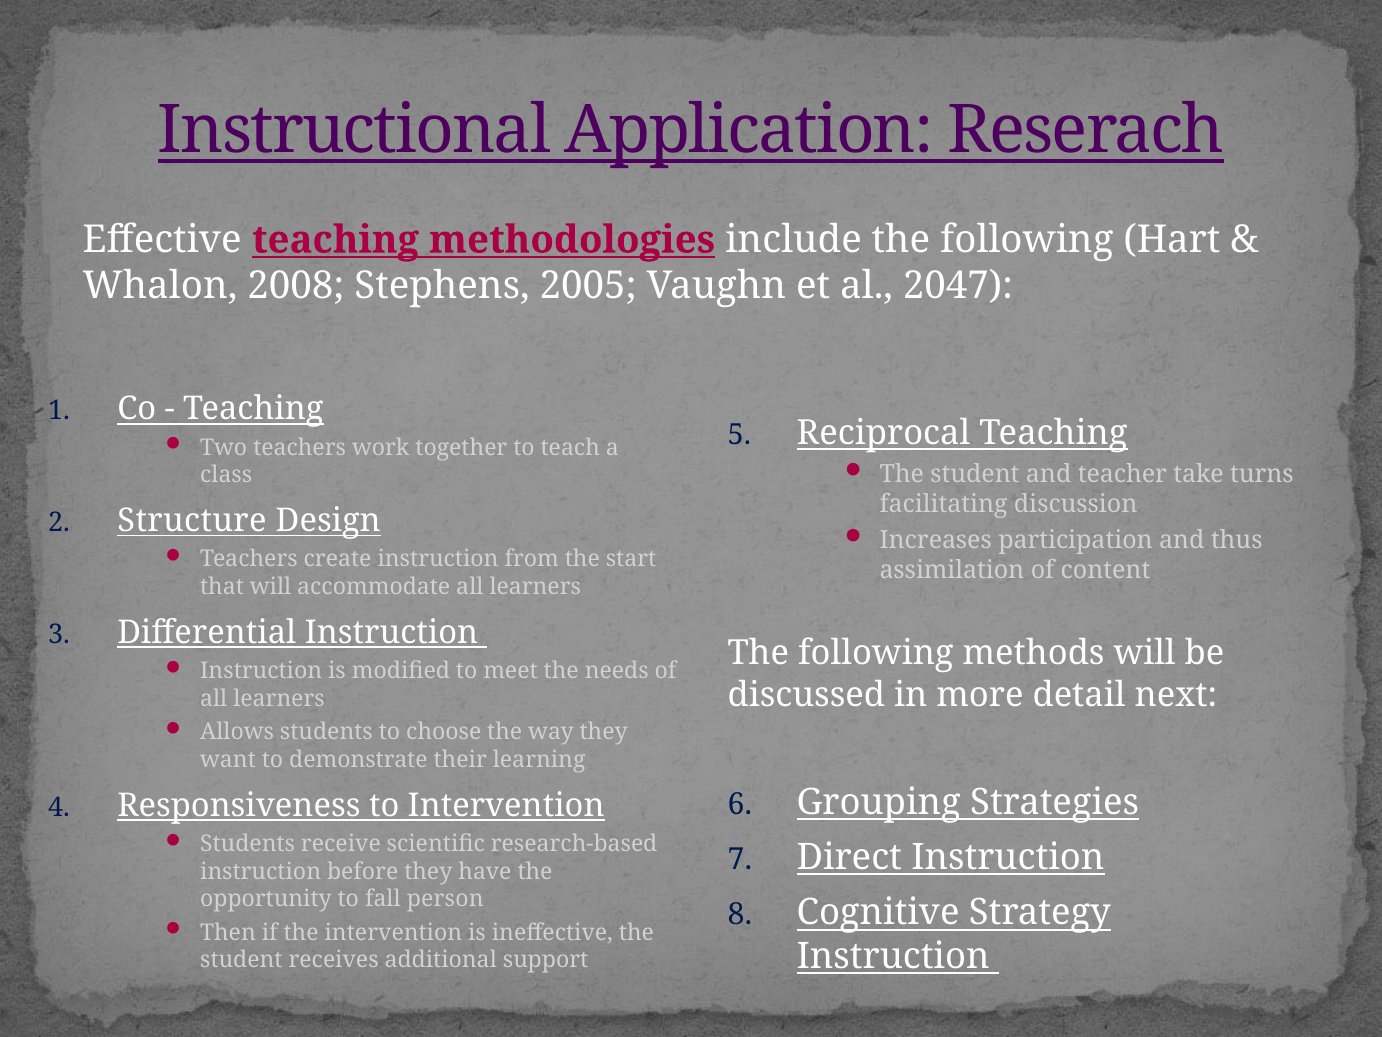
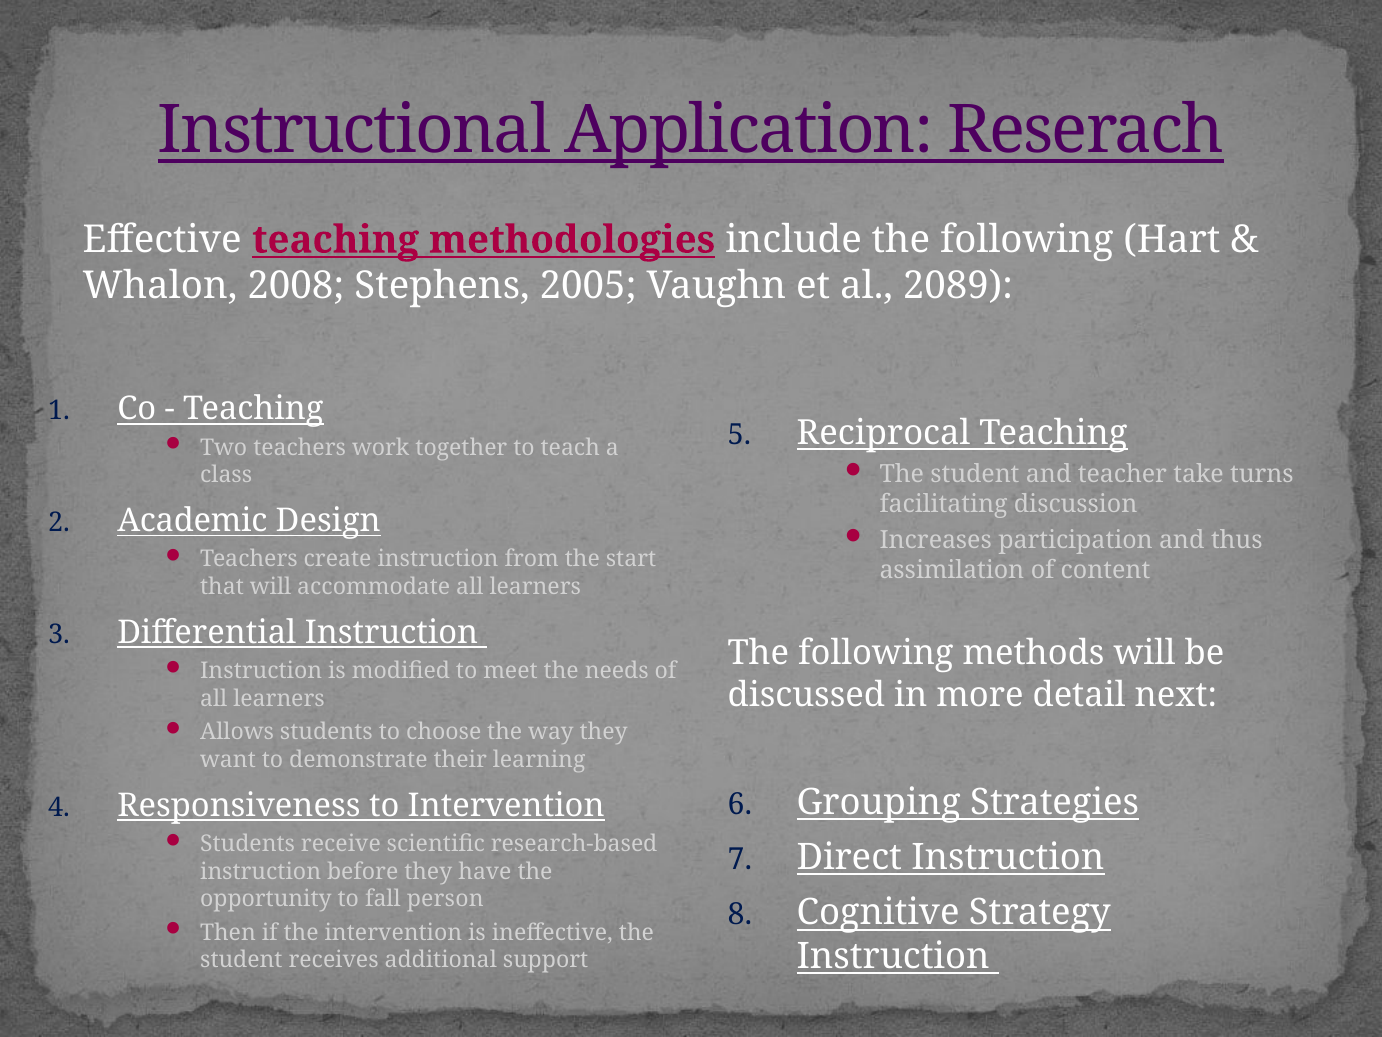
2047: 2047 -> 2089
Structure: Structure -> Academic
